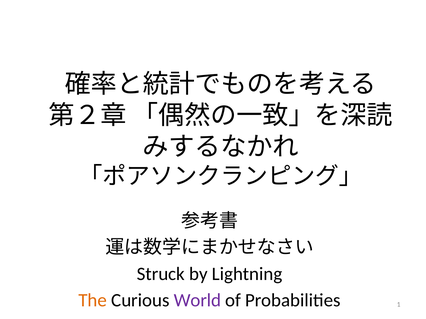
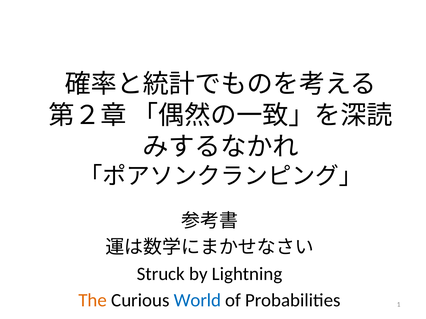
World colour: purple -> blue
